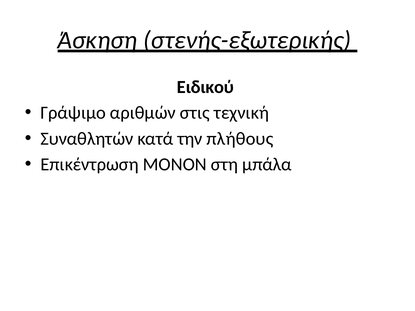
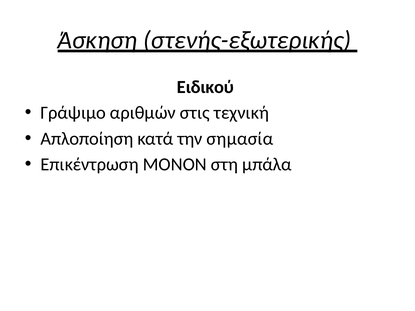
Συναθλητών: Συναθλητών -> Απλοποίηση
πλήθους: πλήθους -> σημασία
